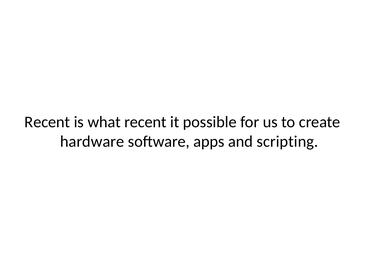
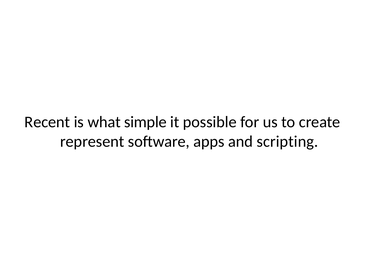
what recent: recent -> simple
hardware: hardware -> represent
